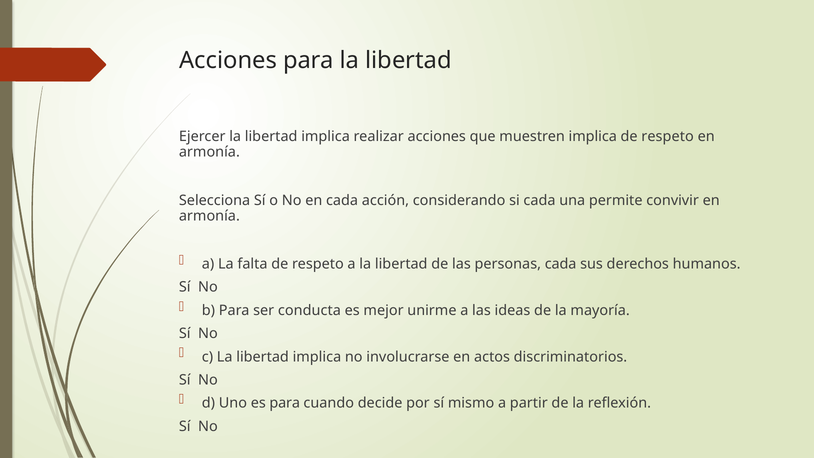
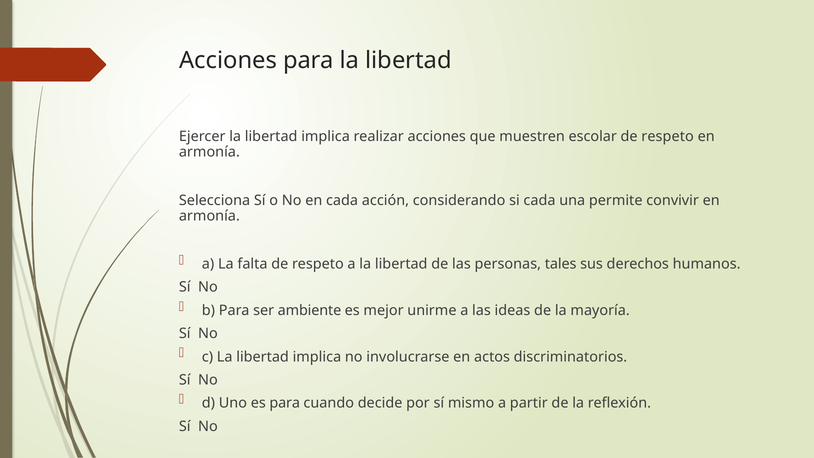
muestren implica: implica -> escolar
personas cada: cada -> tales
conducta: conducta -> ambiente
